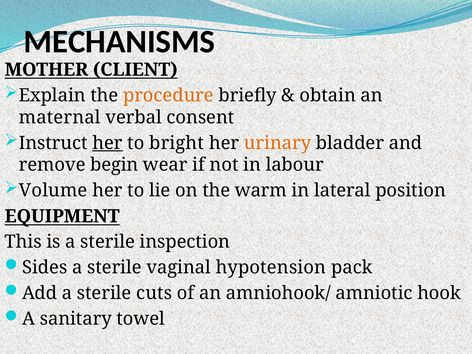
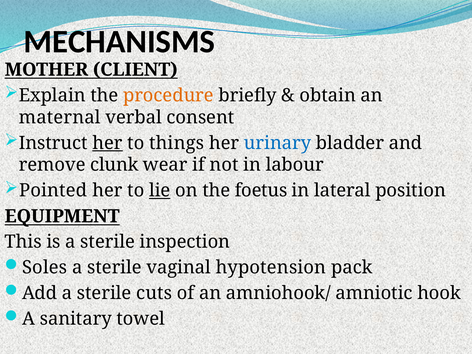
bright: bright -> things
urinary colour: orange -> blue
begin: begin -> clunk
Volume: Volume -> Pointed
lie underline: none -> present
warm: warm -> foetus
Sides: Sides -> Soles
